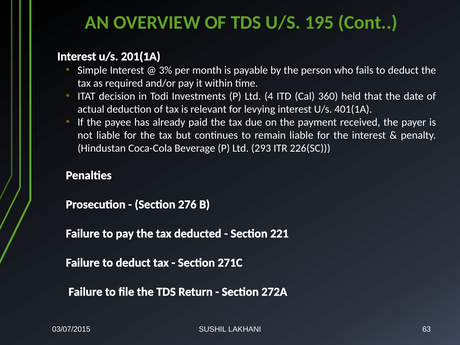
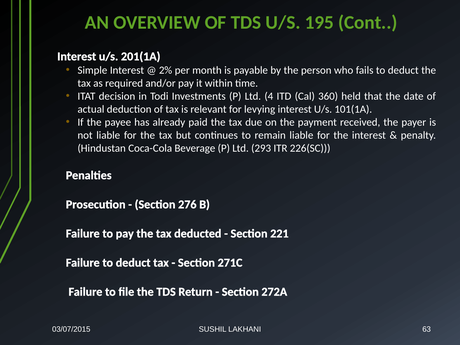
3%: 3% -> 2%
401(1A: 401(1A -> 101(1A
